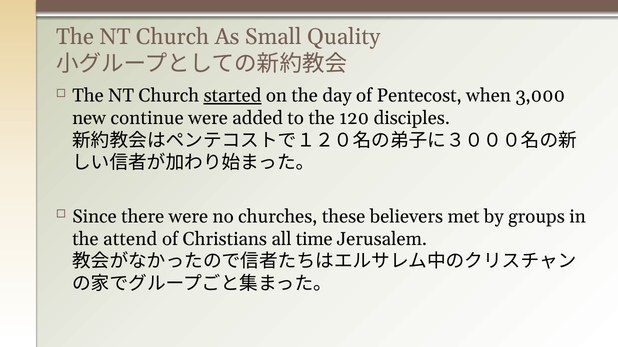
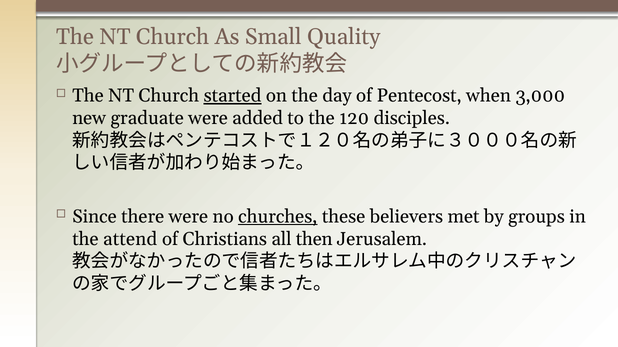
continue: continue -> graduate
churches underline: none -> present
time: time -> then
